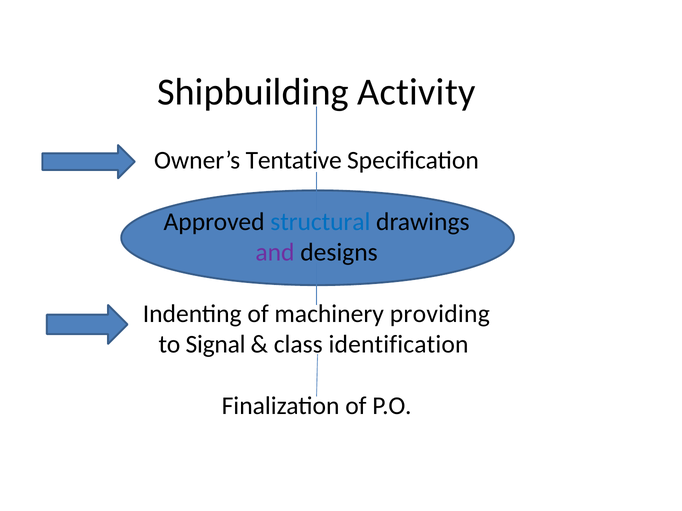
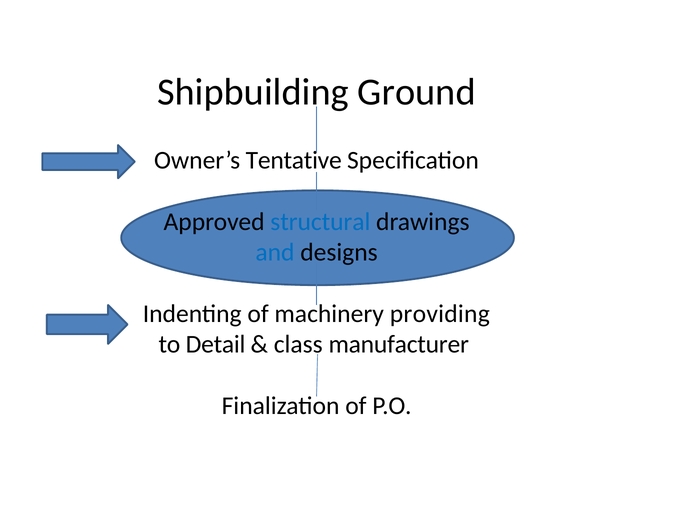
Activity: Activity -> Ground
and colour: purple -> blue
Signal: Signal -> Detail
identification: identification -> manufacturer
